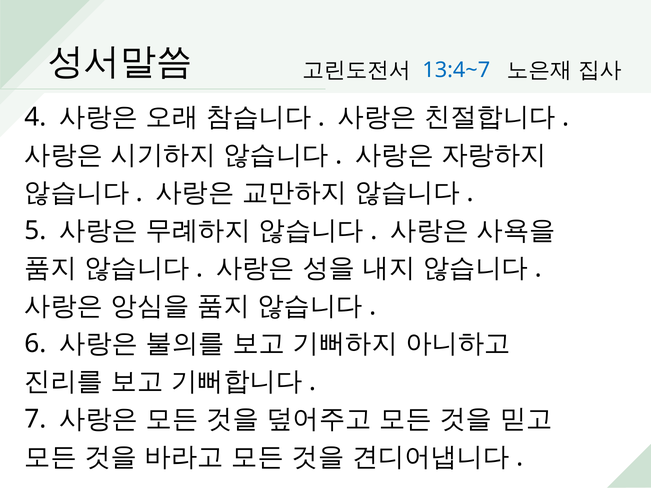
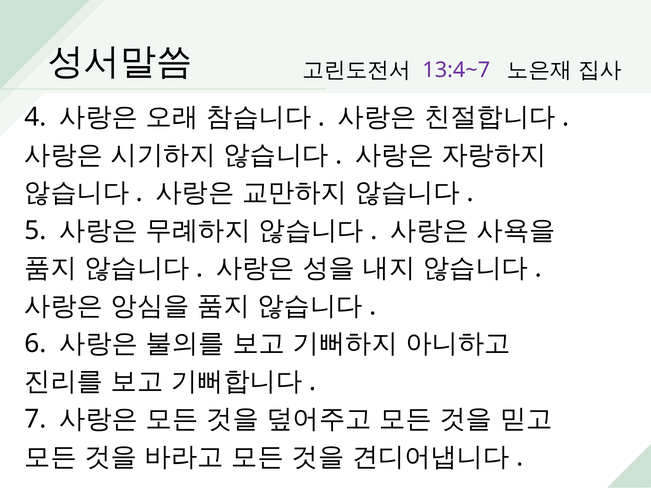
13:4~7 colour: blue -> purple
